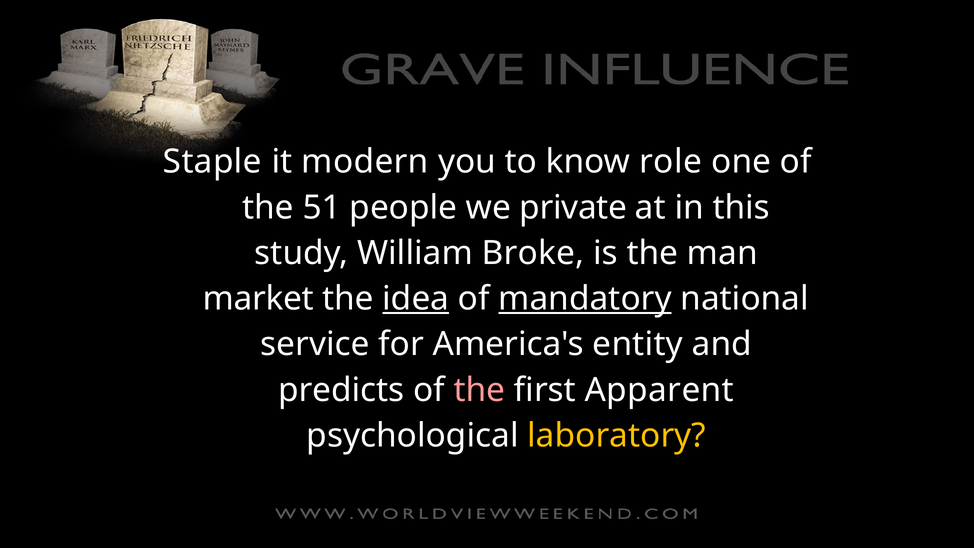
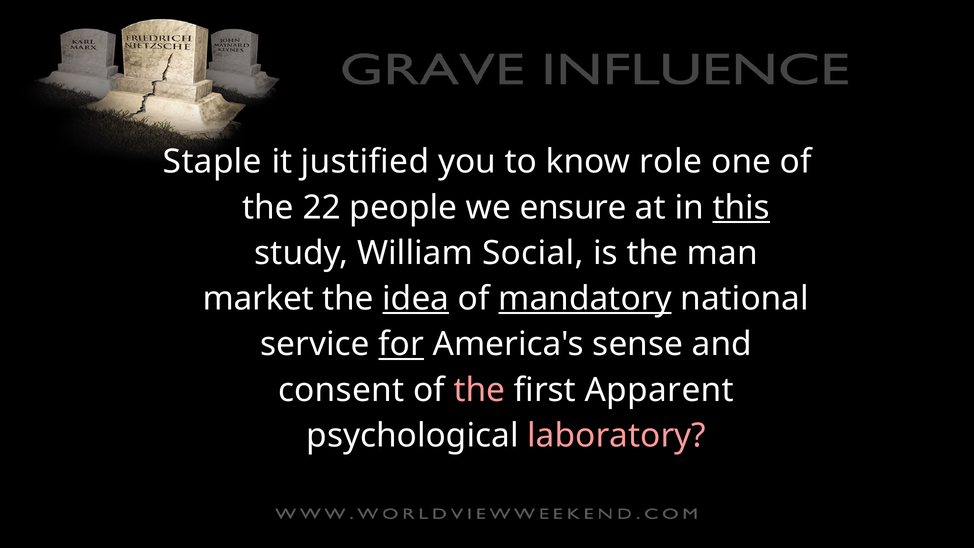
modern: modern -> justified
51: 51 -> 22
private: private -> ensure
this underline: none -> present
Broke: Broke -> Social
for underline: none -> present
entity: entity -> sense
predicts: predicts -> consent
laboratory colour: yellow -> pink
